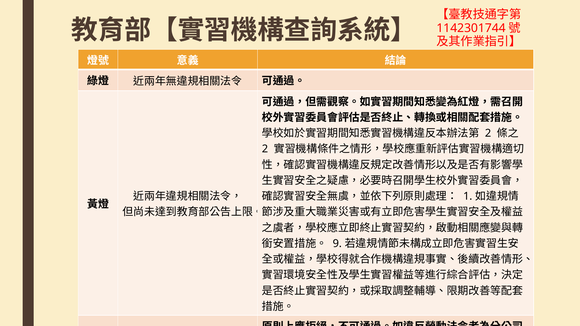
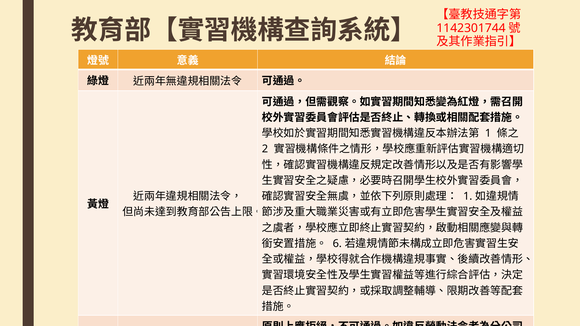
2 at (488, 133): 2 -> 1
9: 9 -> 6
